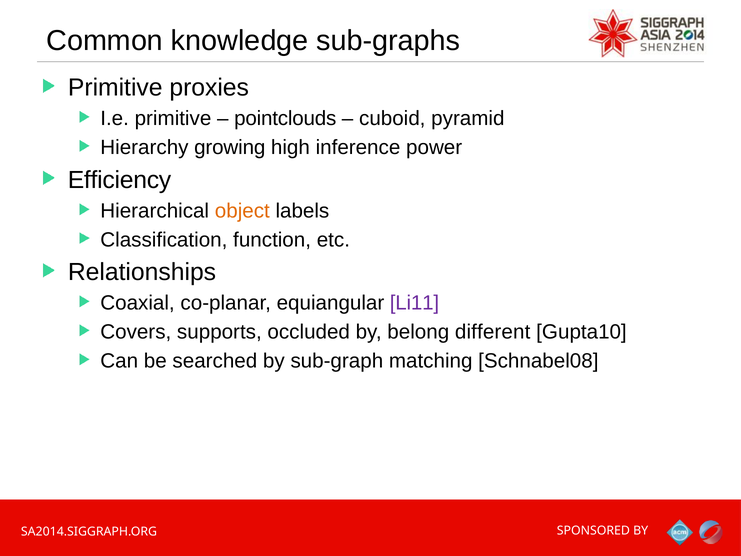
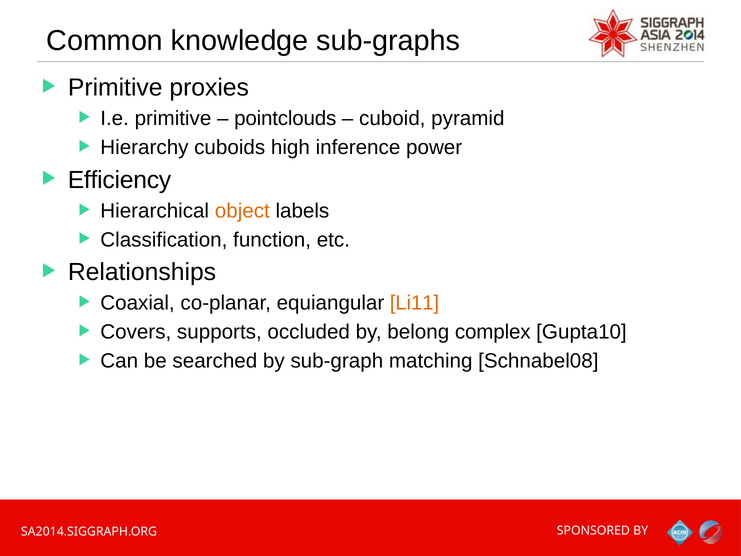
growing: growing -> cuboids
Li11 colour: purple -> orange
different: different -> complex
